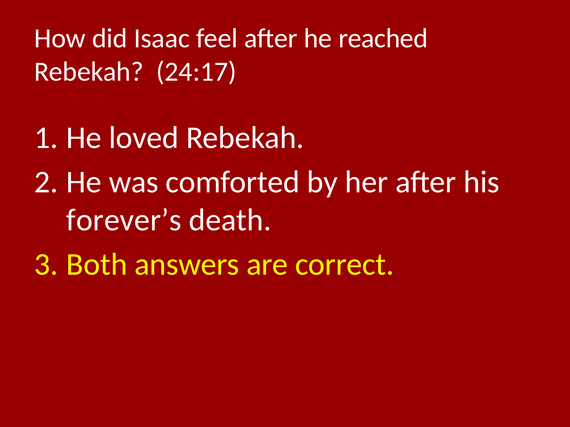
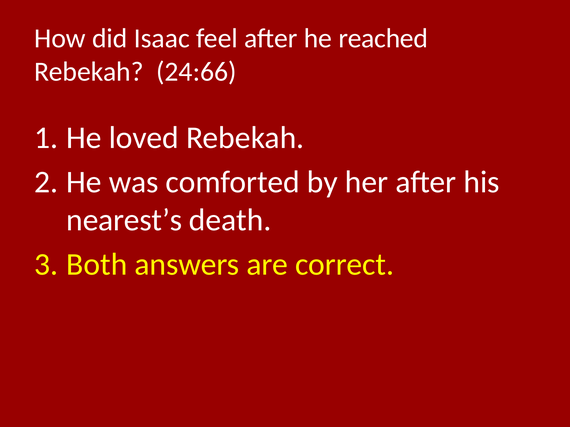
24:17: 24:17 -> 24:66
forever’s: forever’s -> nearest’s
